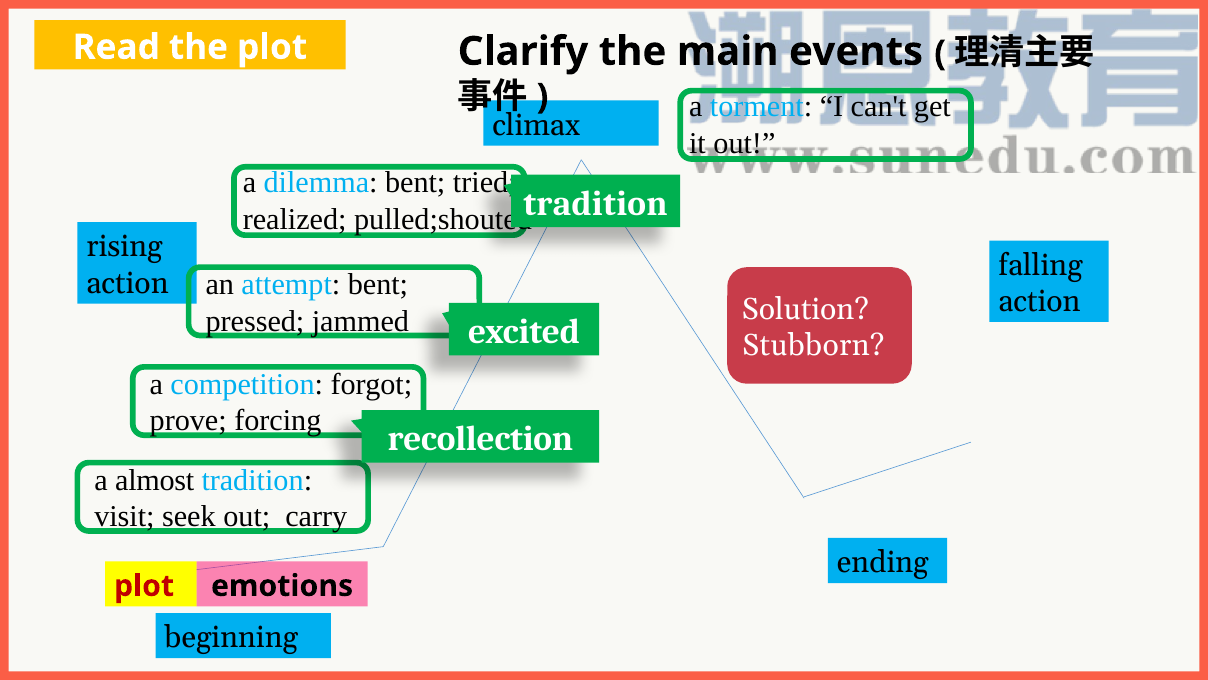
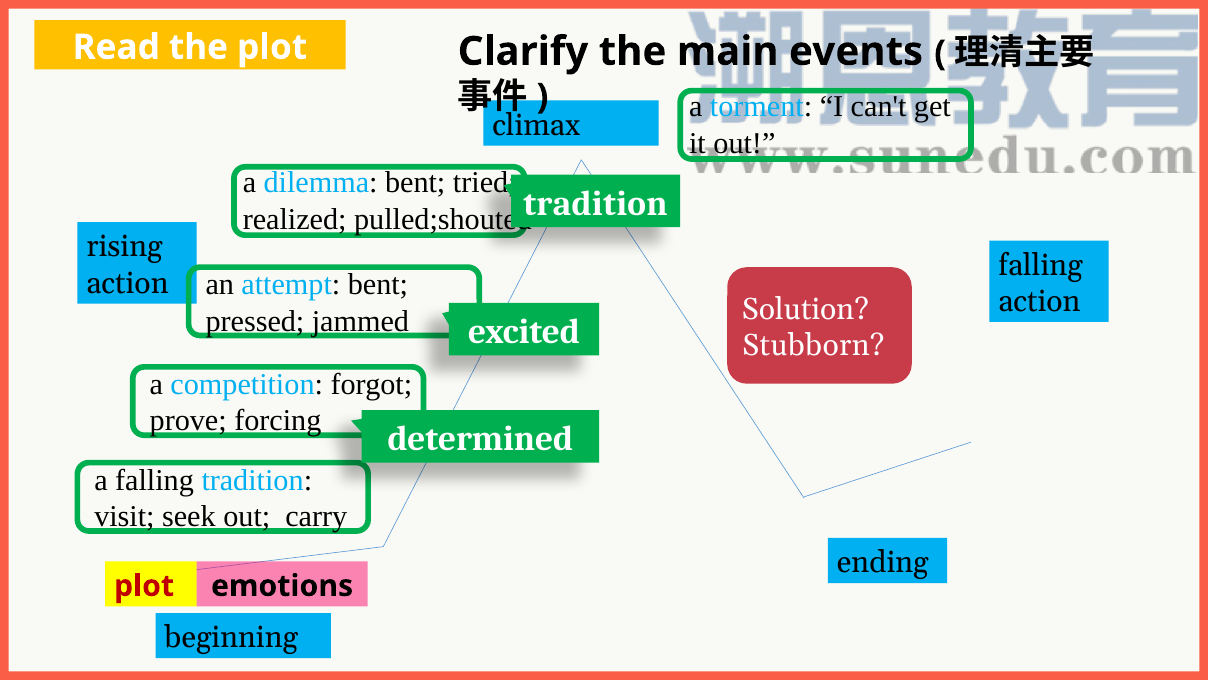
recollection: recollection -> determined
a almost: almost -> falling
